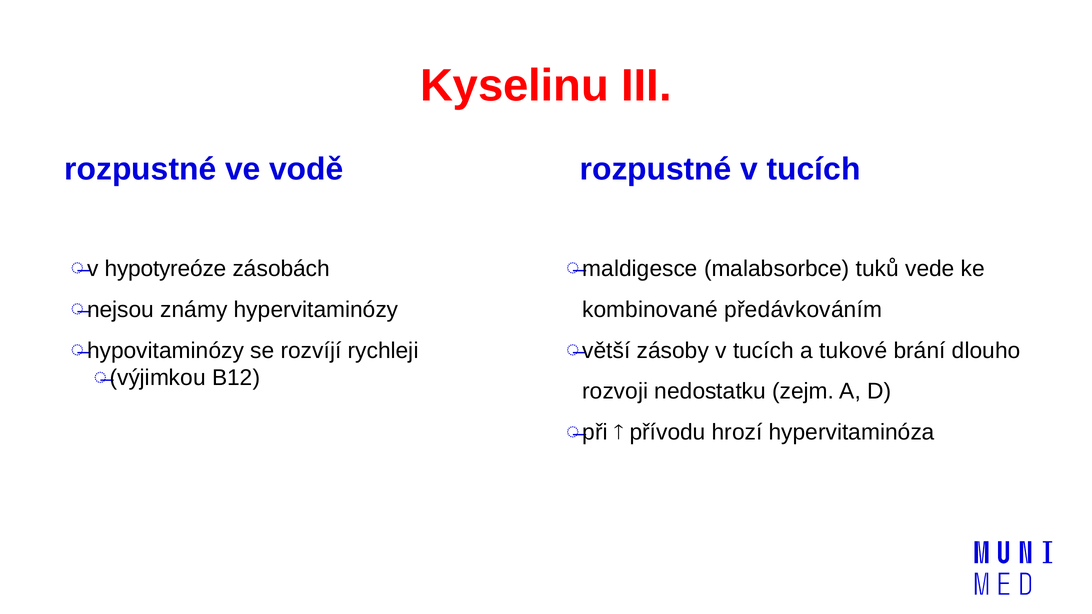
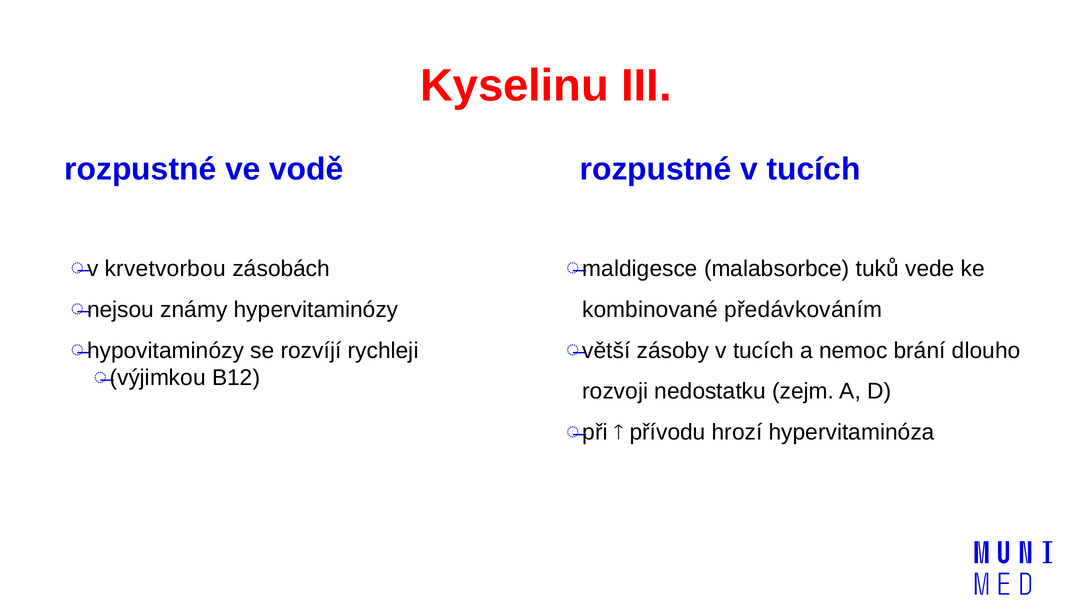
hypotyreóze: hypotyreóze -> krvetvorbou
tukové: tukové -> nemoc
